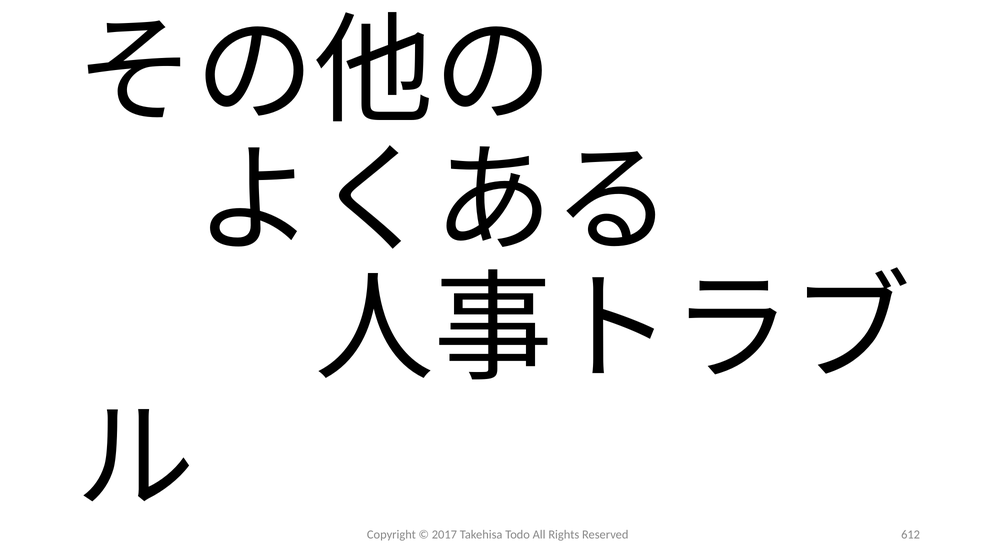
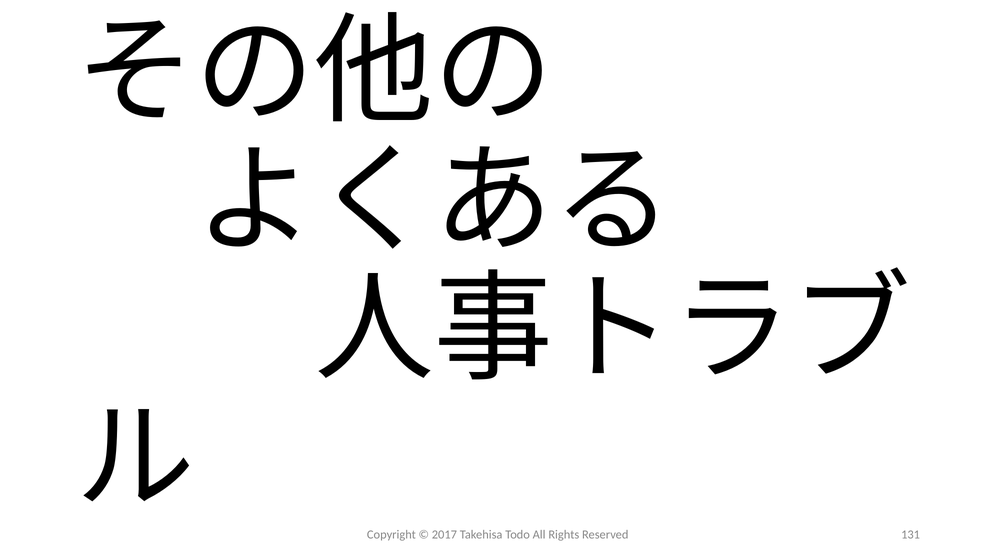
612: 612 -> 131
